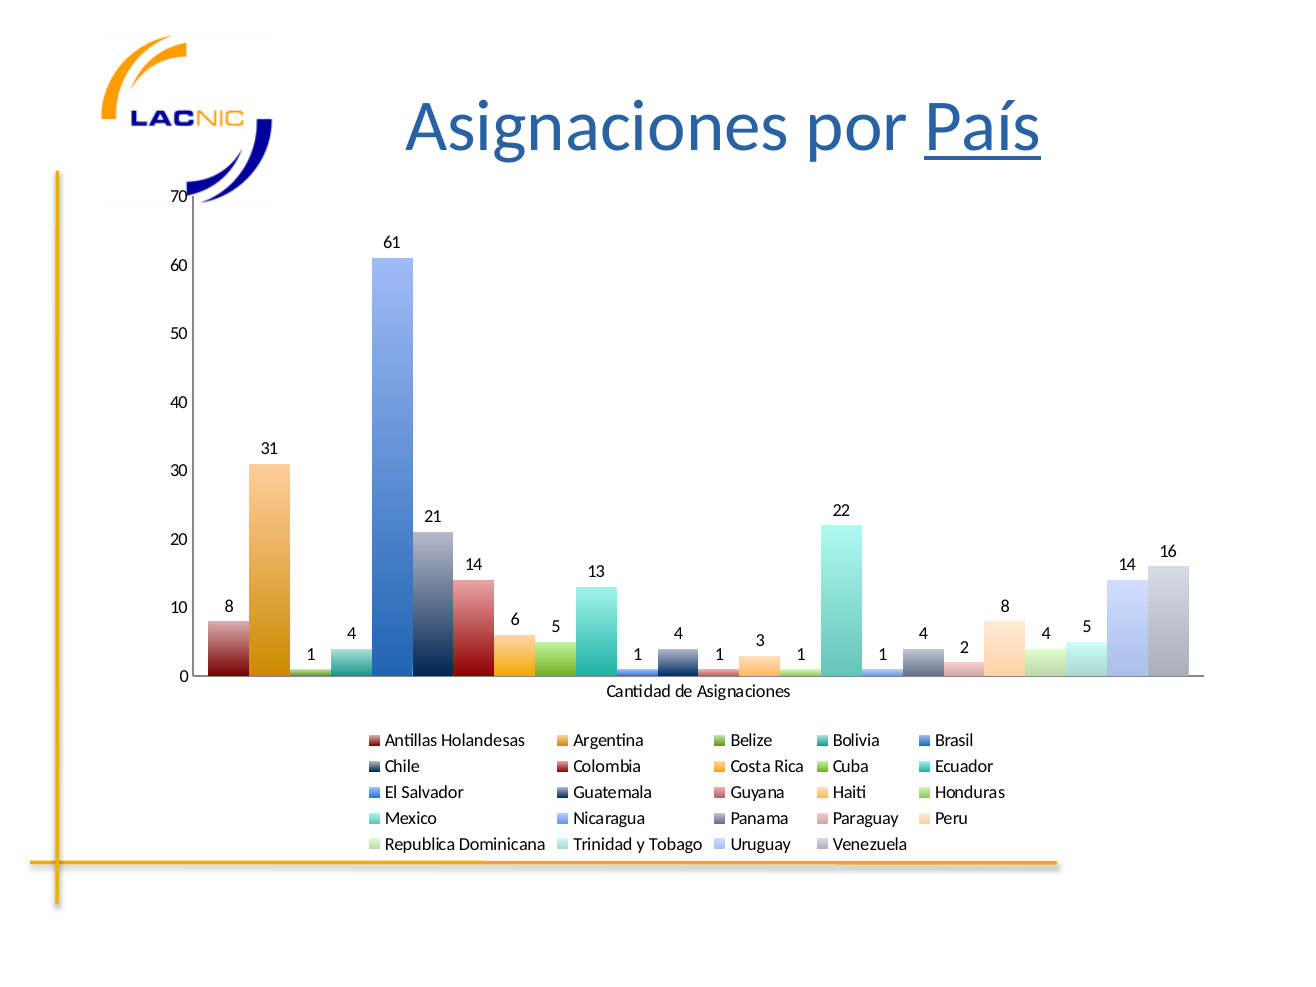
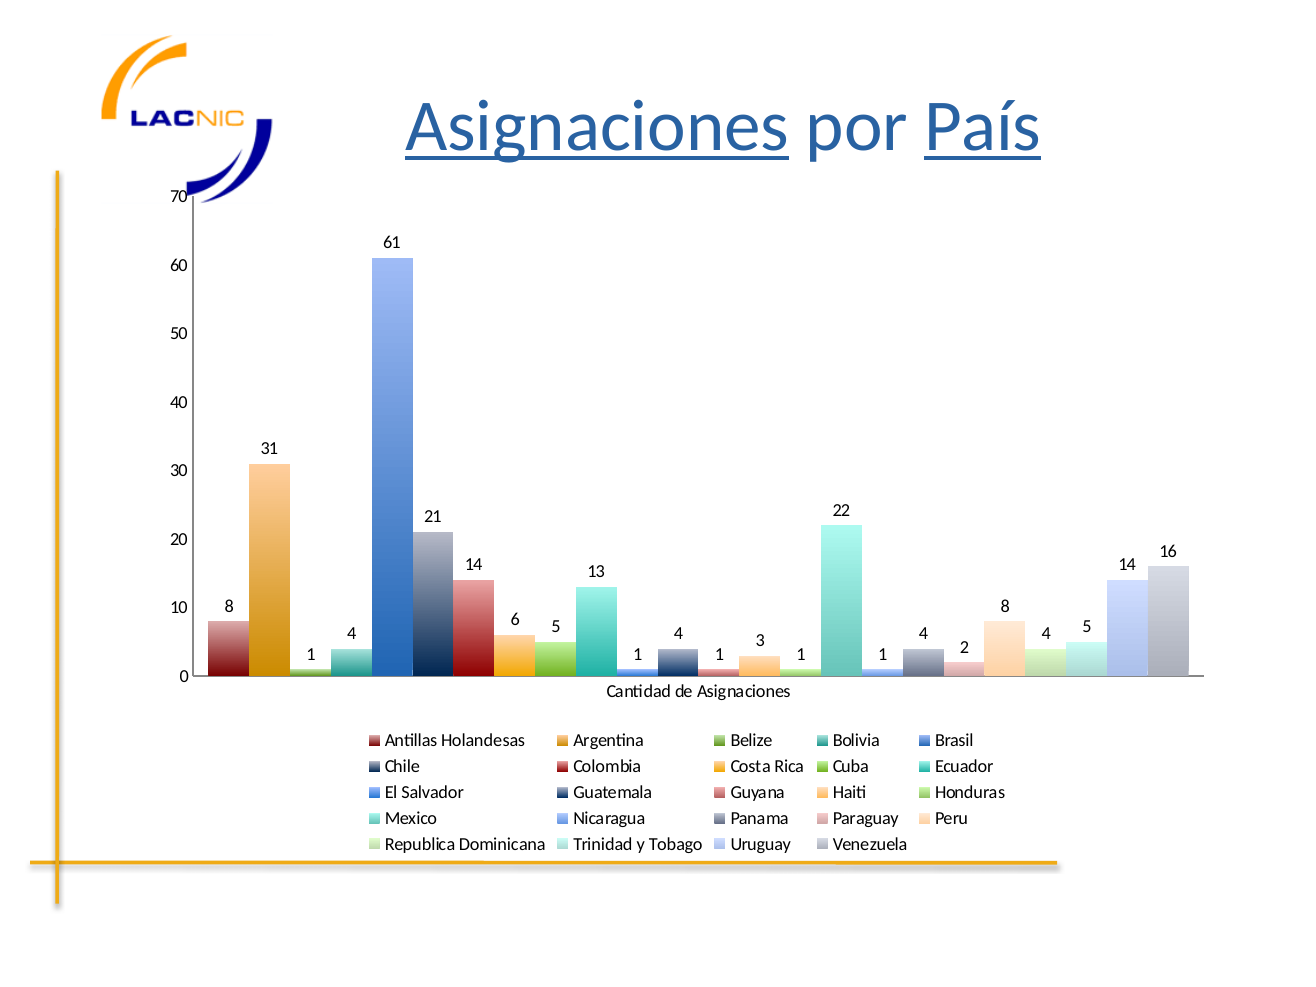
Asignaciones at (597, 127) underline: none -> present
